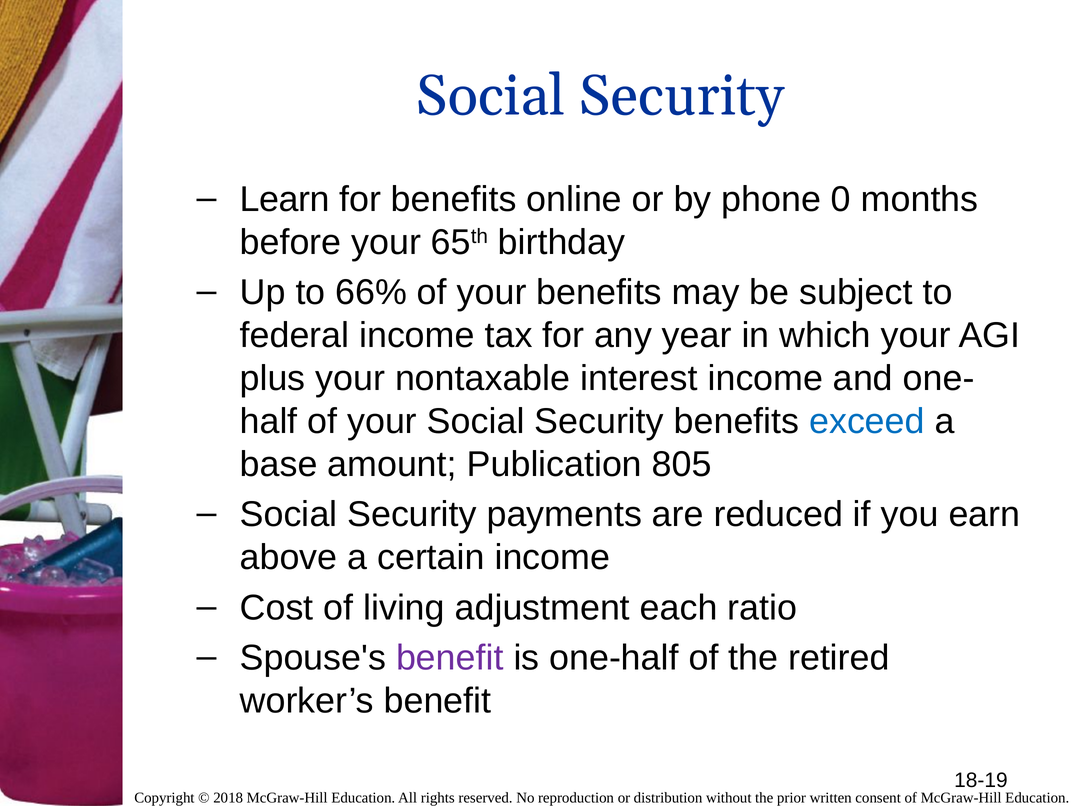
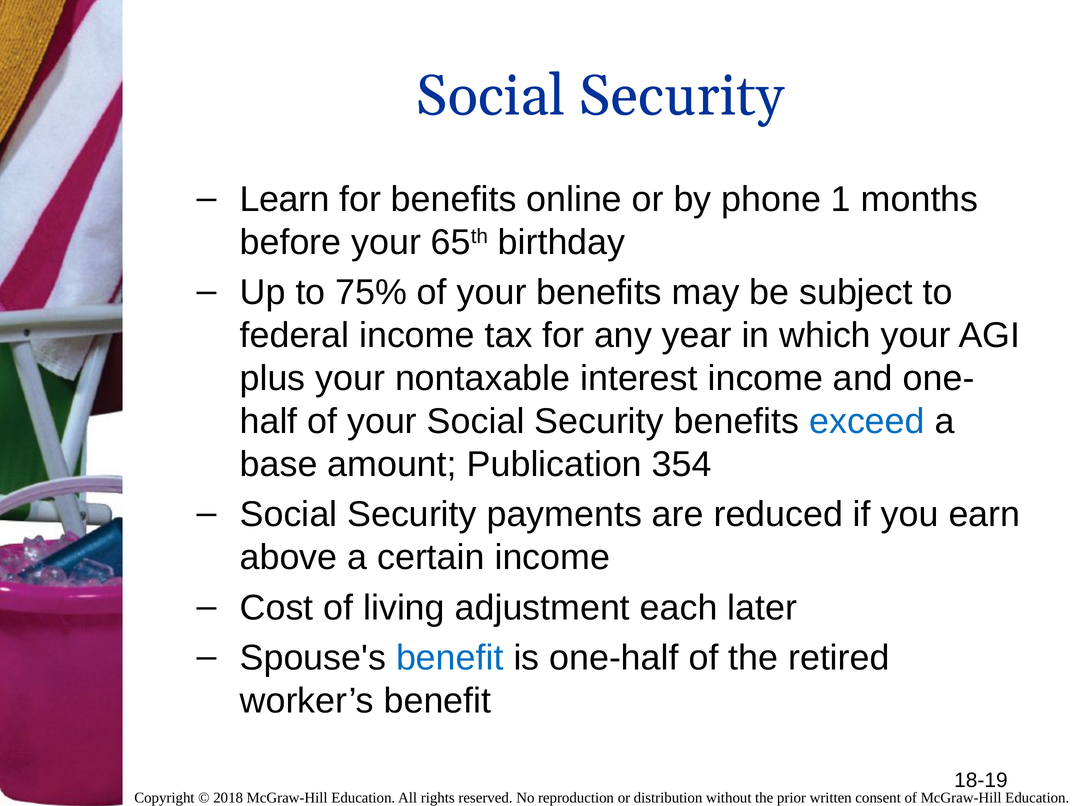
0: 0 -> 1
66%: 66% -> 75%
805: 805 -> 354
ratio: ratio -> later
benefit at (450, 658) colour: purple -> blue
